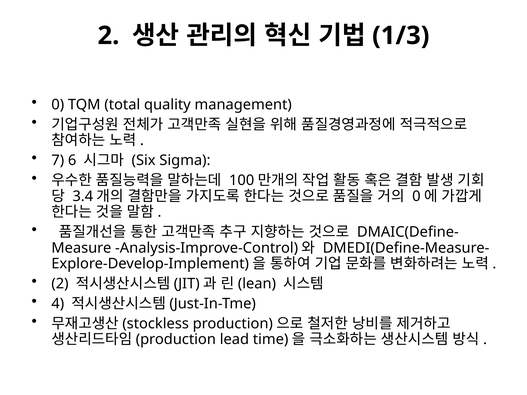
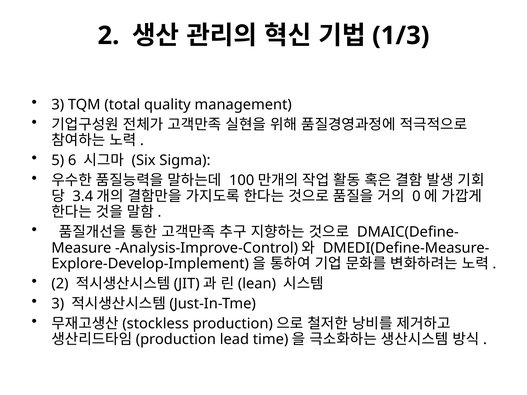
0 at (58, 105): 0 -> 3
7: 7 -> 5
4 at (58, 304): 4 -> 3
